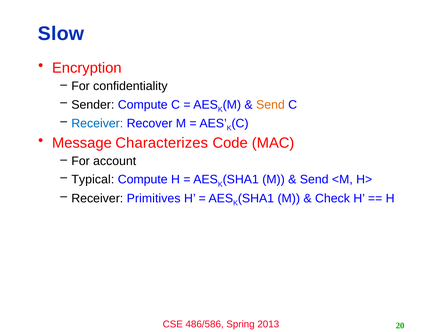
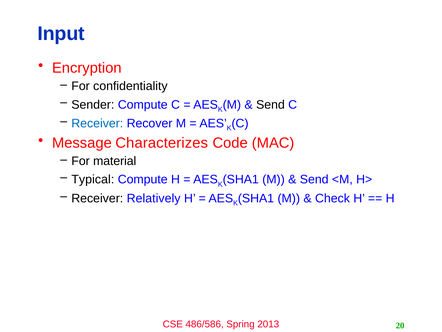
Slow: Slow -> Input
Send at (270, 104) colour: orange -> black
account: account -> material
Primitives: Primitives -> Relatively
